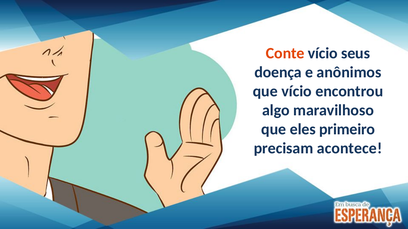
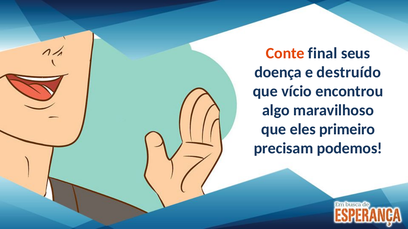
Conte vício: vício -> final
anônimos: anônimos -> destruído
acontece: acontece -> podemos
